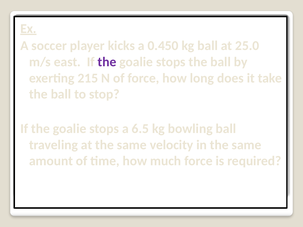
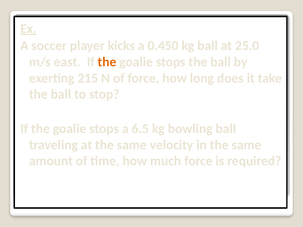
the at (107, 62) colour: purple -> orange
